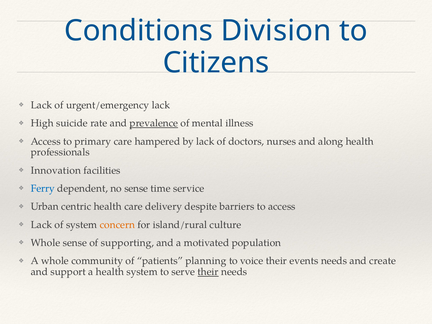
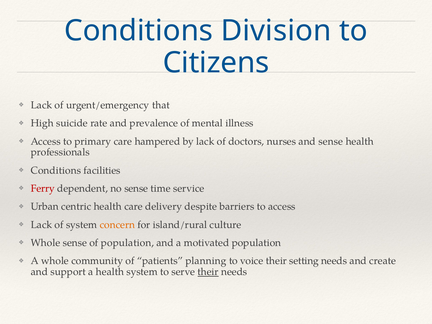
urgent/emergency lack: lack -> that
prevalence underline: present -> none
and along: along -> sense
Innovation at (56, 170): Innovation -> Conditions
Ferry colour: blue -> red
of supporting: supporting -> population
events: events -> setting
